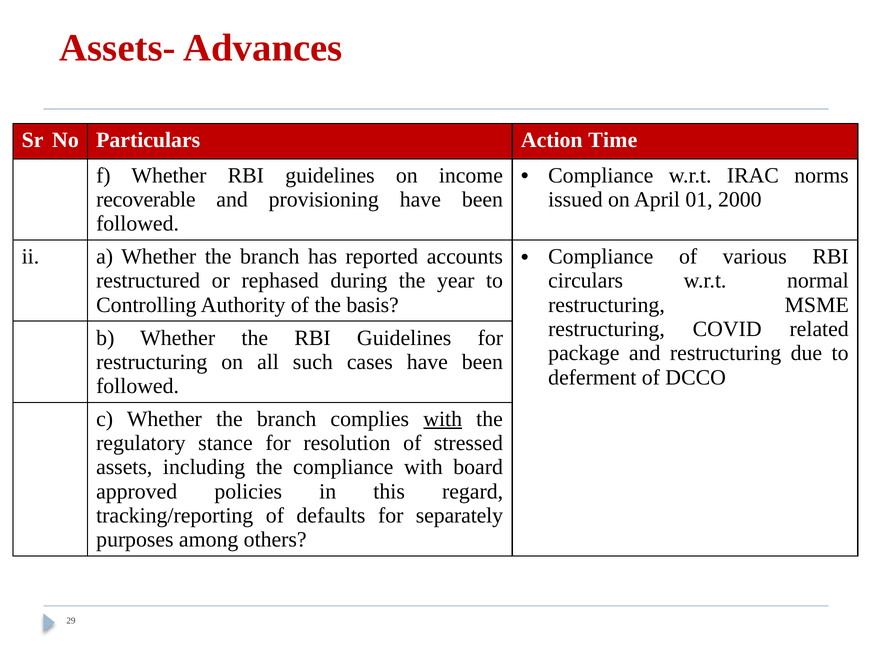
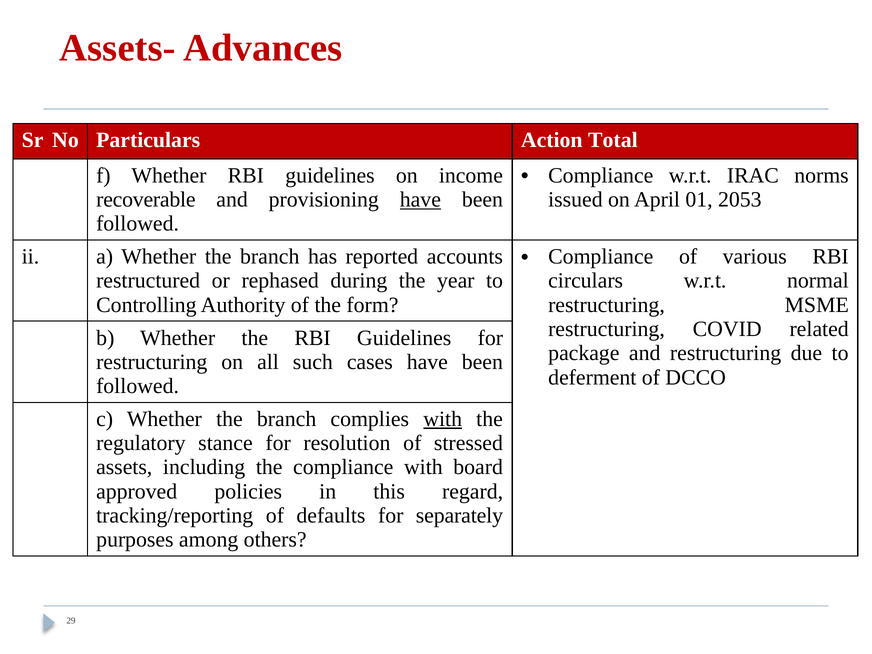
Time: Time -> Total
have at (420, 200) underline: none -> present
2000: 2000 -> 2053
basis: basis -> form
